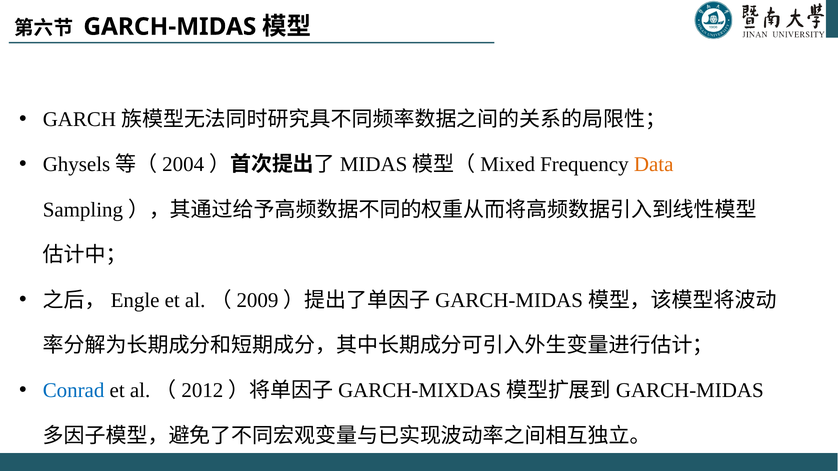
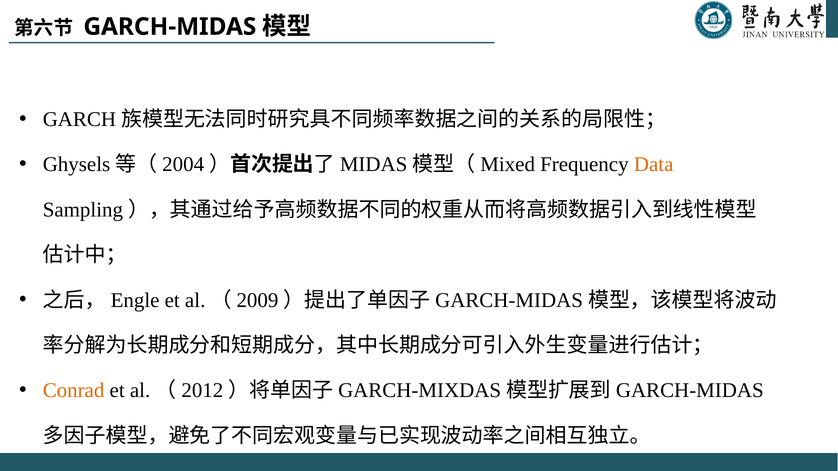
Conrad colour: blue -> orange
